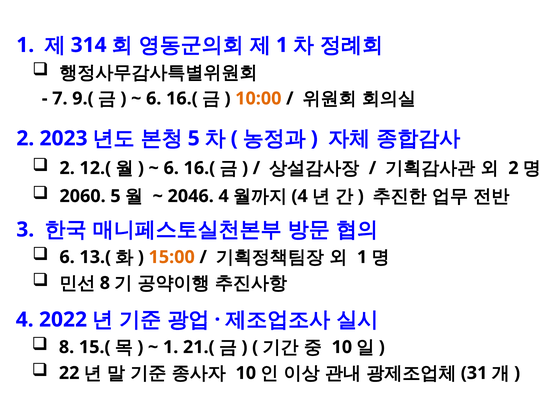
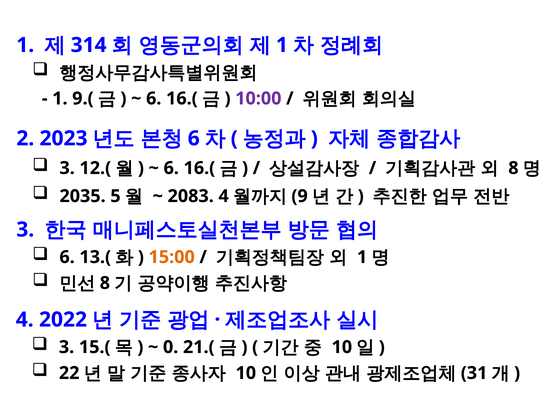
7 at (60, 98): 7 -> 1
10:00 colour: orange -> purple
5 at (194, 138): 5 -> 6
2 at (67, 168): 2 -> 3
2 at (513, 168): 2 -> 8
2060: 2060 -> 2035
2046: 2046 -> 2083
4 at (300, 196): 4 -> 9
8 at (67, 347): 8 -> 3
1 at (171, 347): 1 -> 0
